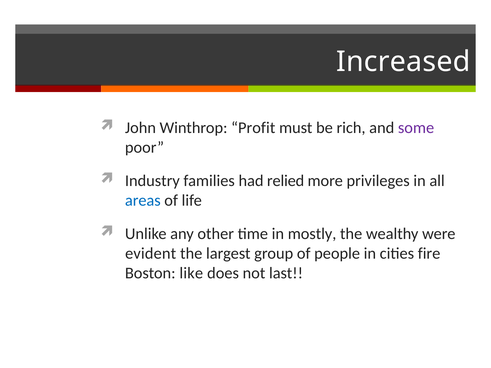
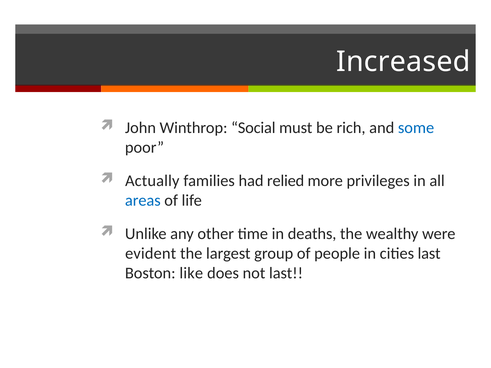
Profit: Profit -> Social
some colour: purple -> blue
Industry: Industry -> Actually
mostly: mostly -> deaths
cities fire: fire -> last
